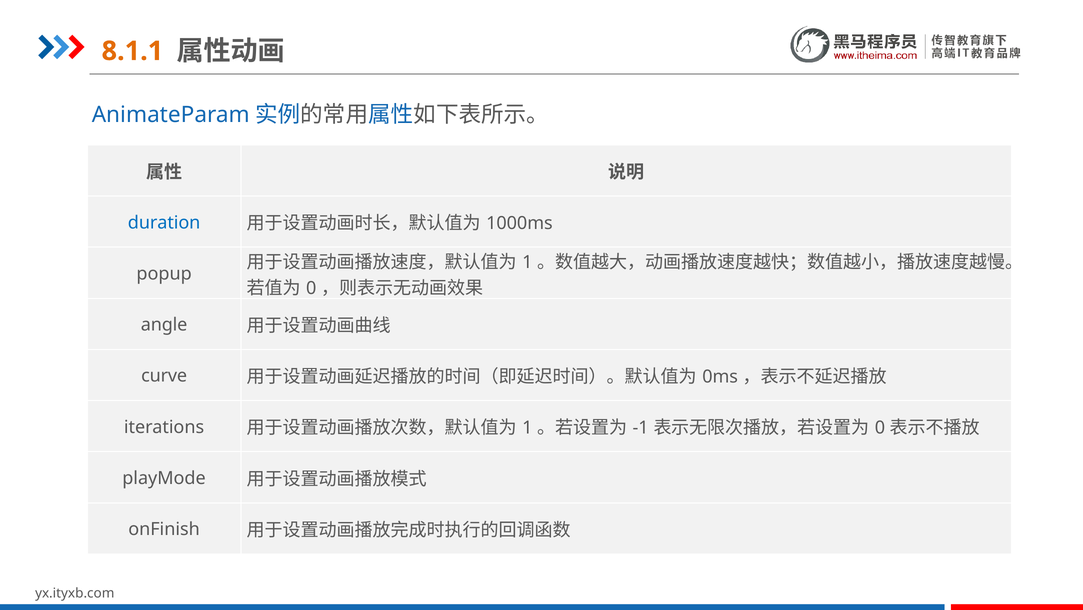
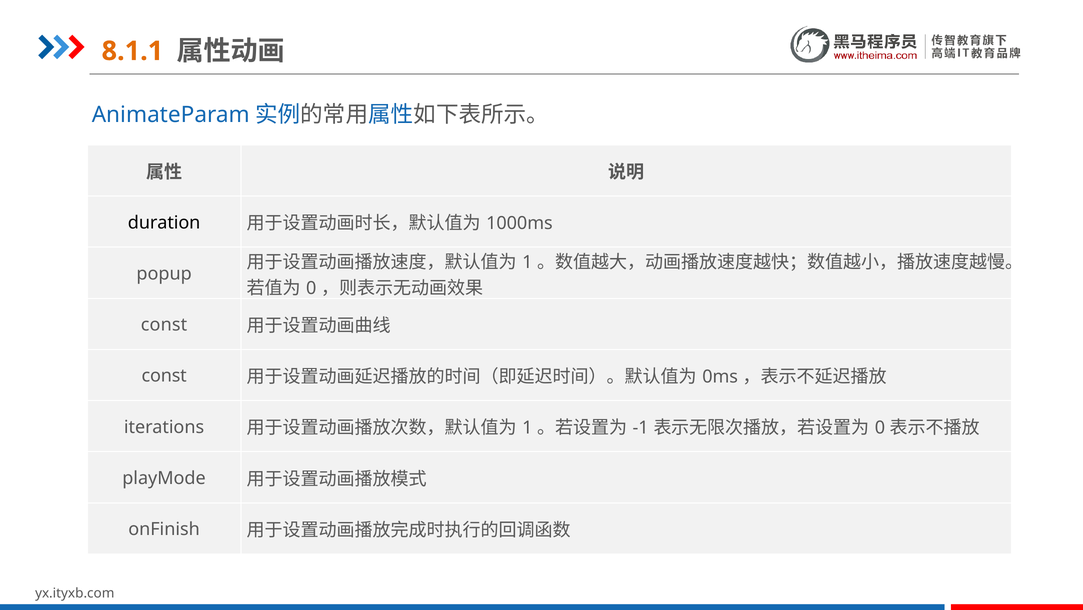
duration colour: blue -> black
angle at (164, 325): angle -> const
curve at (164, 376): curve -> const
